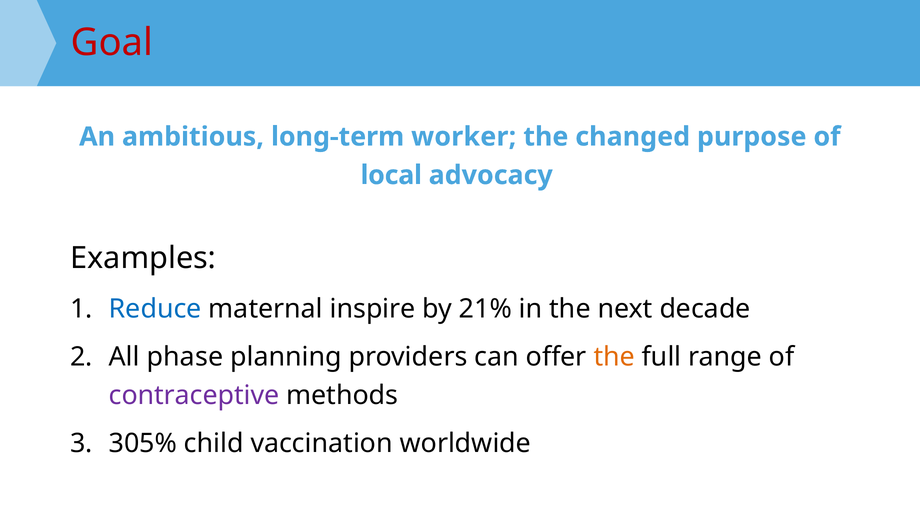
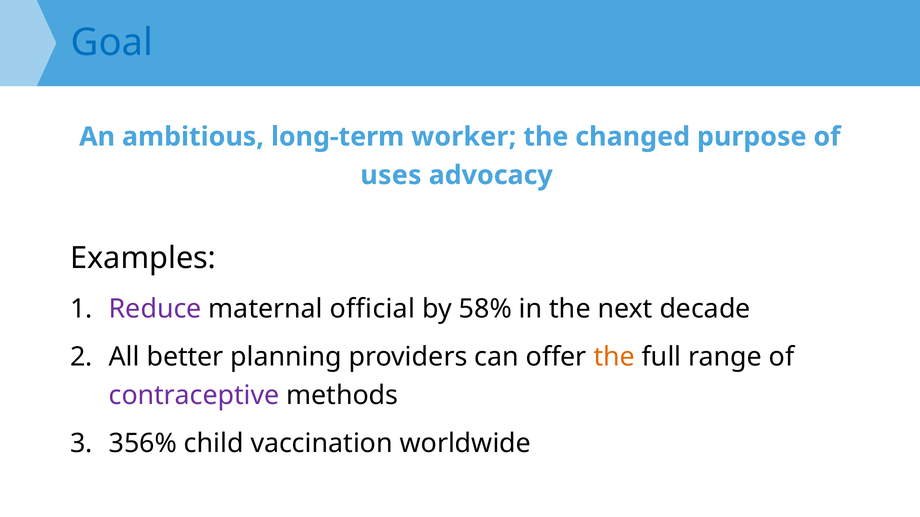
Goal colour: red -> blue
local: local -> uses
Reduce colour: blue -> purple
inspire: inspire -> official
21%: 21% -> 58%
phase: phase -> better
305%: 305% -> 356%
